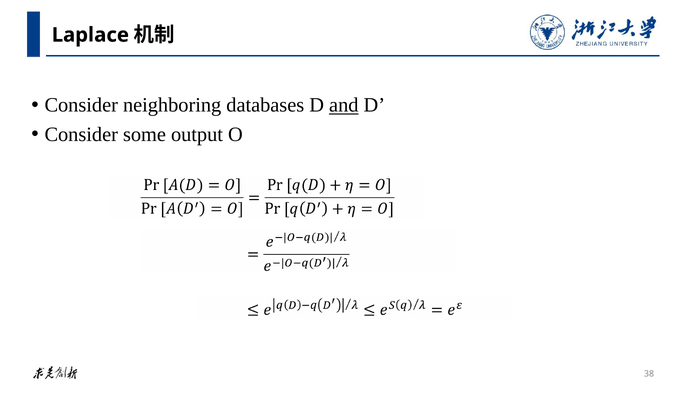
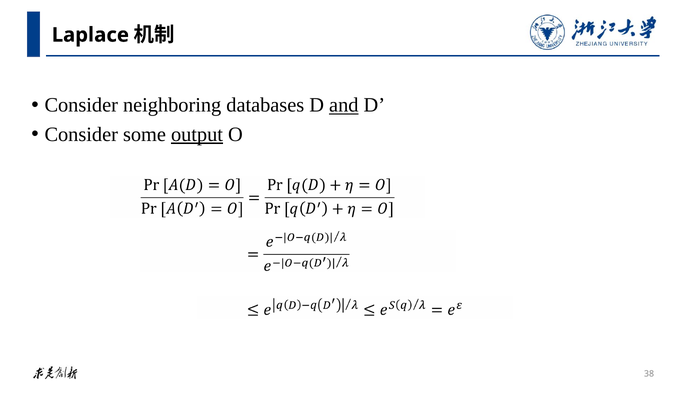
output underline: none -> present
